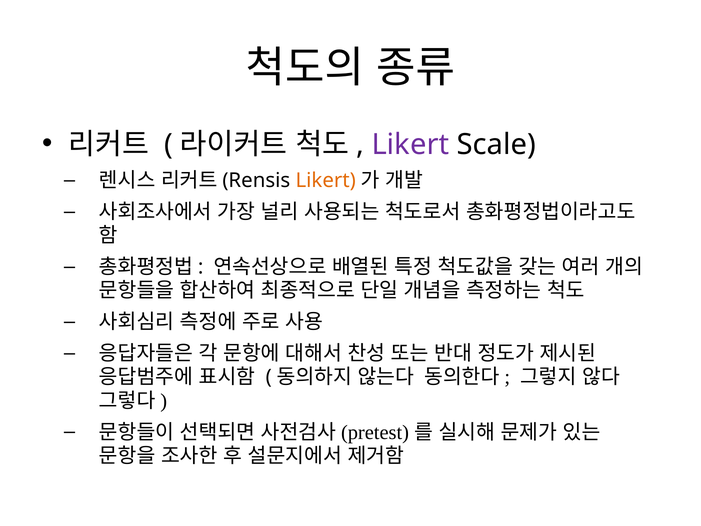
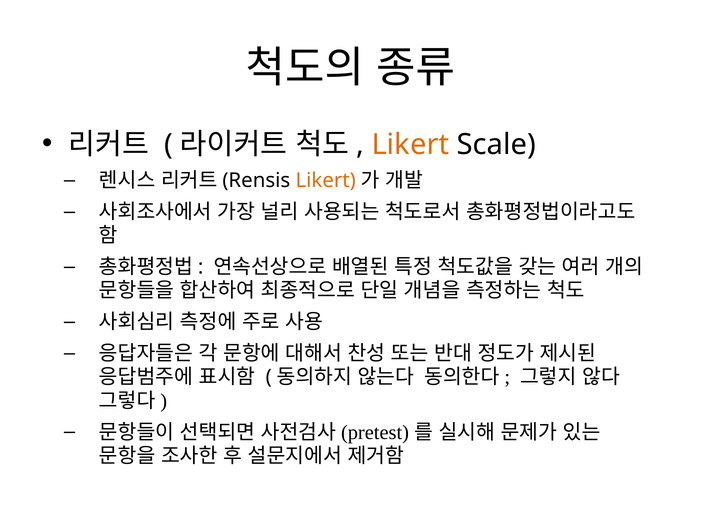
Likert at (410, 144) colour: purple -> orange
